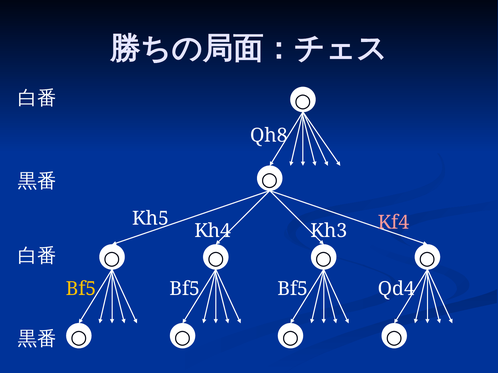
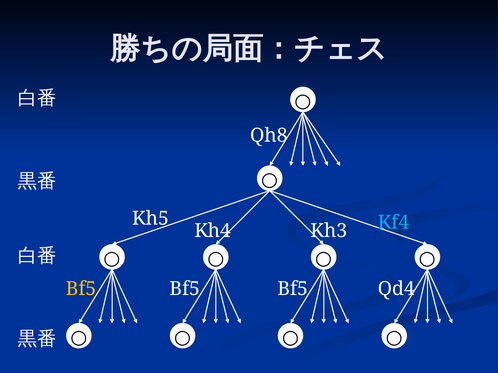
Kf4 colour: pink -> light blue
